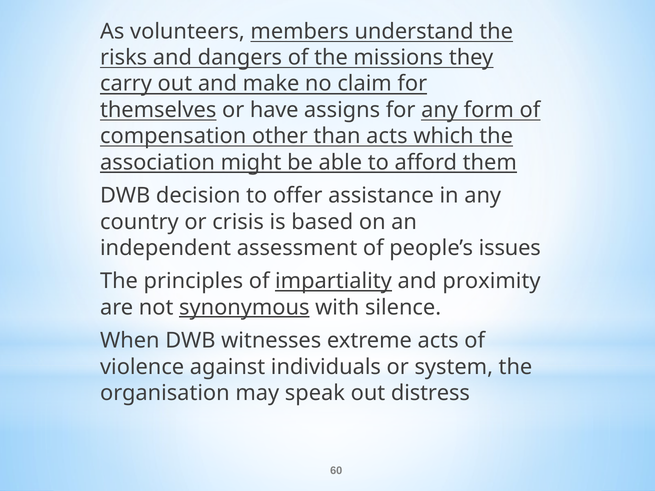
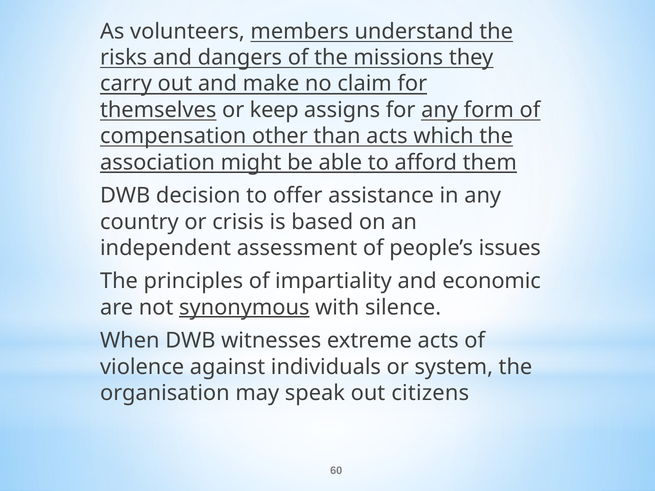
have: have -> keep
impartiality underline: present -> none
proximity: proximity -> economic
distress: distress -> citizens
